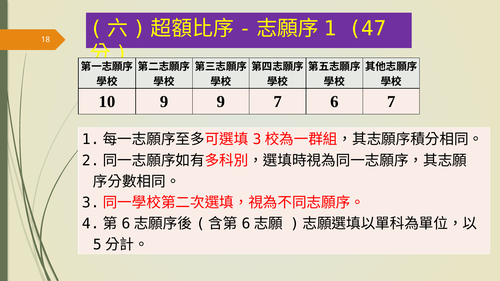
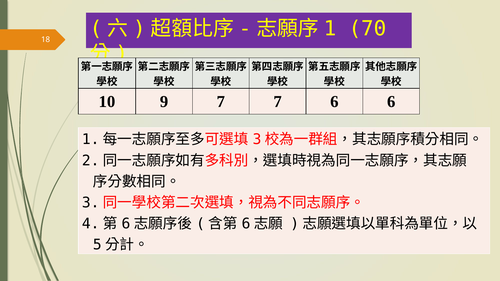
47: 47 -> 70
9 9: 9 -> 7
6 7: 7 -> 6
